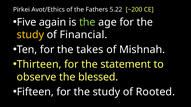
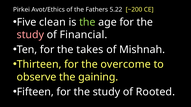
again: again -> clean
study at (30, 35) colour: yellow -> pink
statement: statement -> overcome
blessed: blessed -> gaining
